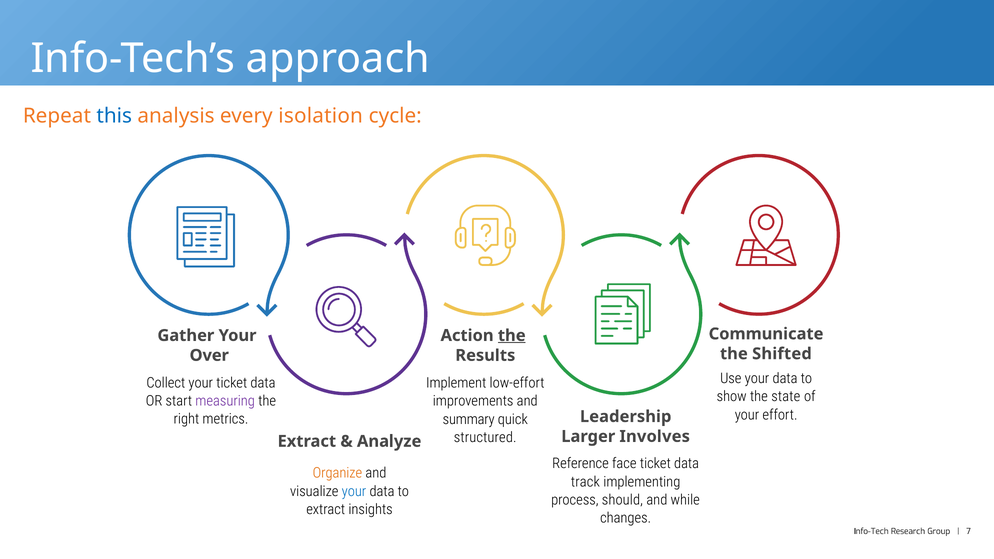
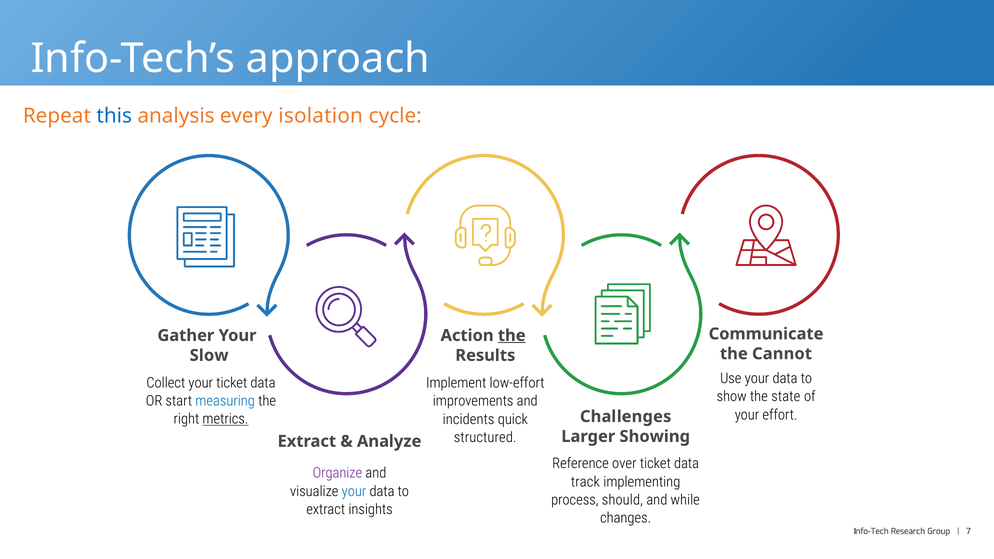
Shifted: Shifted -> Cannot
Over: Over -> Slow
measuring colour: purple -> blue
metrics underline: none -> present
summary: summary -> incidents
Leadership: Leadership -> Challenges
Involves: Involves -> Showing
face: face -> over
Organize colour: orange -> purple
